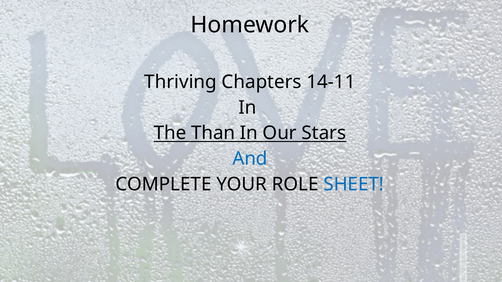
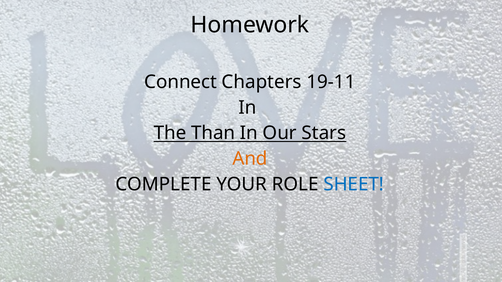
Thriving: Thriving -> Connect
14-11: 14-11 -> 19-11
And colour: blue -> orange
